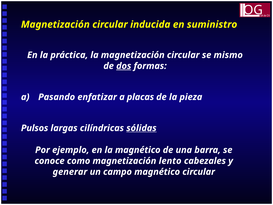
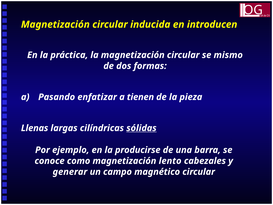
suministro: suministro -> introducen
dos underline: present -> none
placas: placas -> tienen
Pulsos: Pulsos -> Llenas
la magnético: magnético -> producirse
